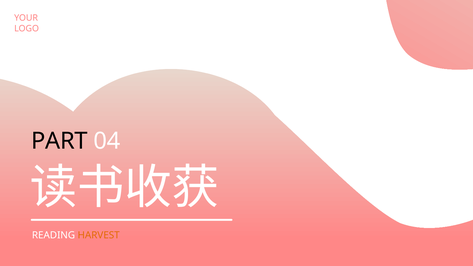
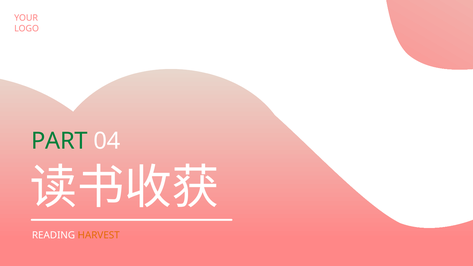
PART colour: black -> green
